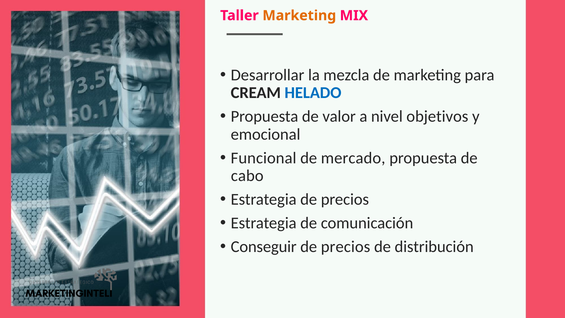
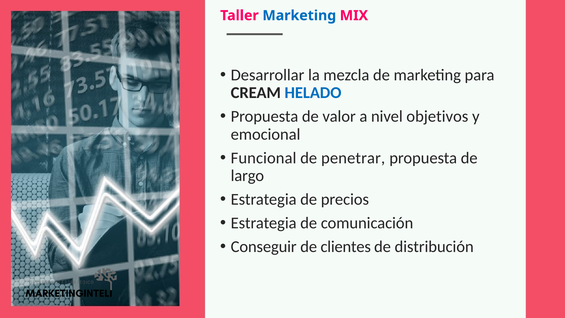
Marketing at (299, 16) colour: orange -> blue
mercado: mercado -> penetrar
cabo: cabo -> largo
precios at (346, 247): precios -> clientes
